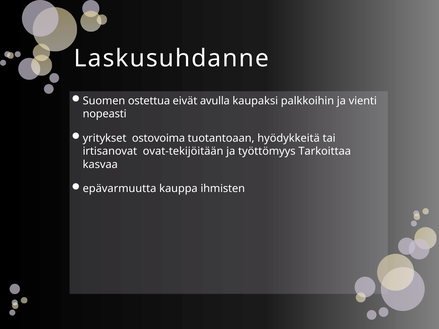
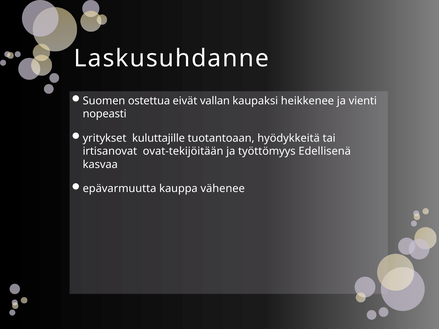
avulla: avulla -> vallan
palkkoihin: palkkoihin -> heikkenee
ostovoima: ostovoima -> kuluttajille
Tarkoittaa: Tarkoittaa -> Edellisenä
ihmisten: ihmisten -> vähenee
